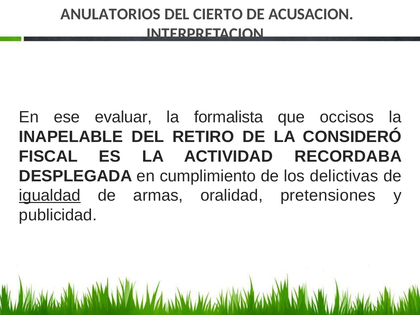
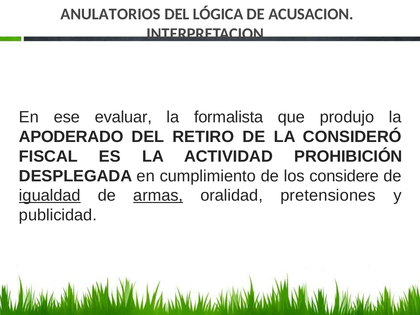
CIERTO: CIERTO -> LÓGICA
occisos: occisos -> produjo
INAPELABLE: INAPELABLE -> APODERADO
RECORDABA: RECORDABA -> PROHIBICIÓN
delictivas: delictivas -> considere
armas underline: none -> present
